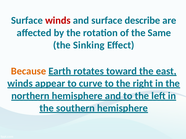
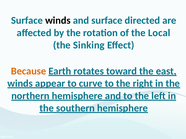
winds at (58, 20) colour: red -> black
describe: describe -> directed
Same: Same -> Local
